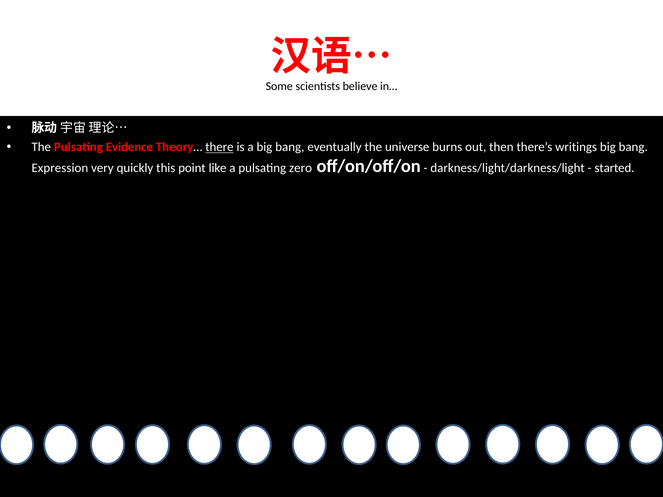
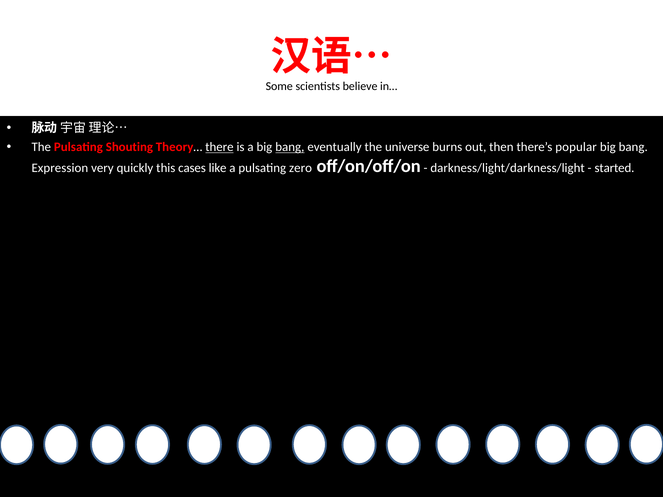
Evidence: Evidence -> Shouting
bang at (290, 147) underline: none -> present
writings: writings -> popular
point: point -> cases
